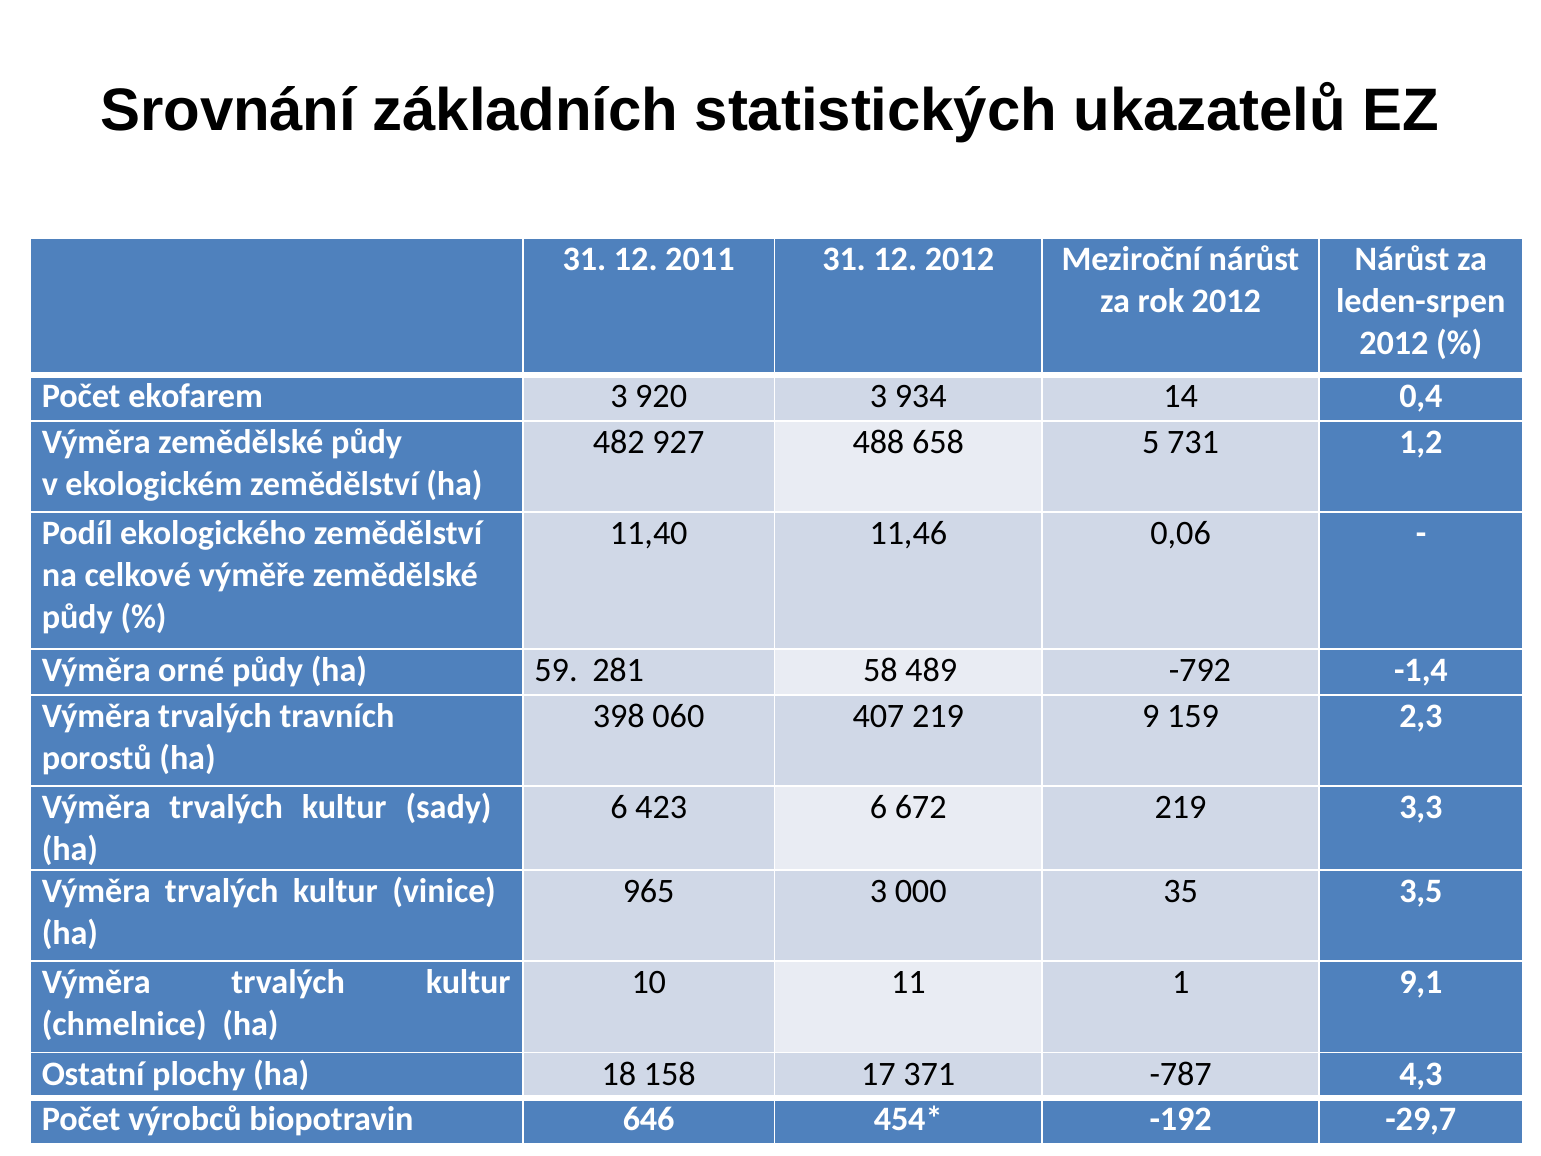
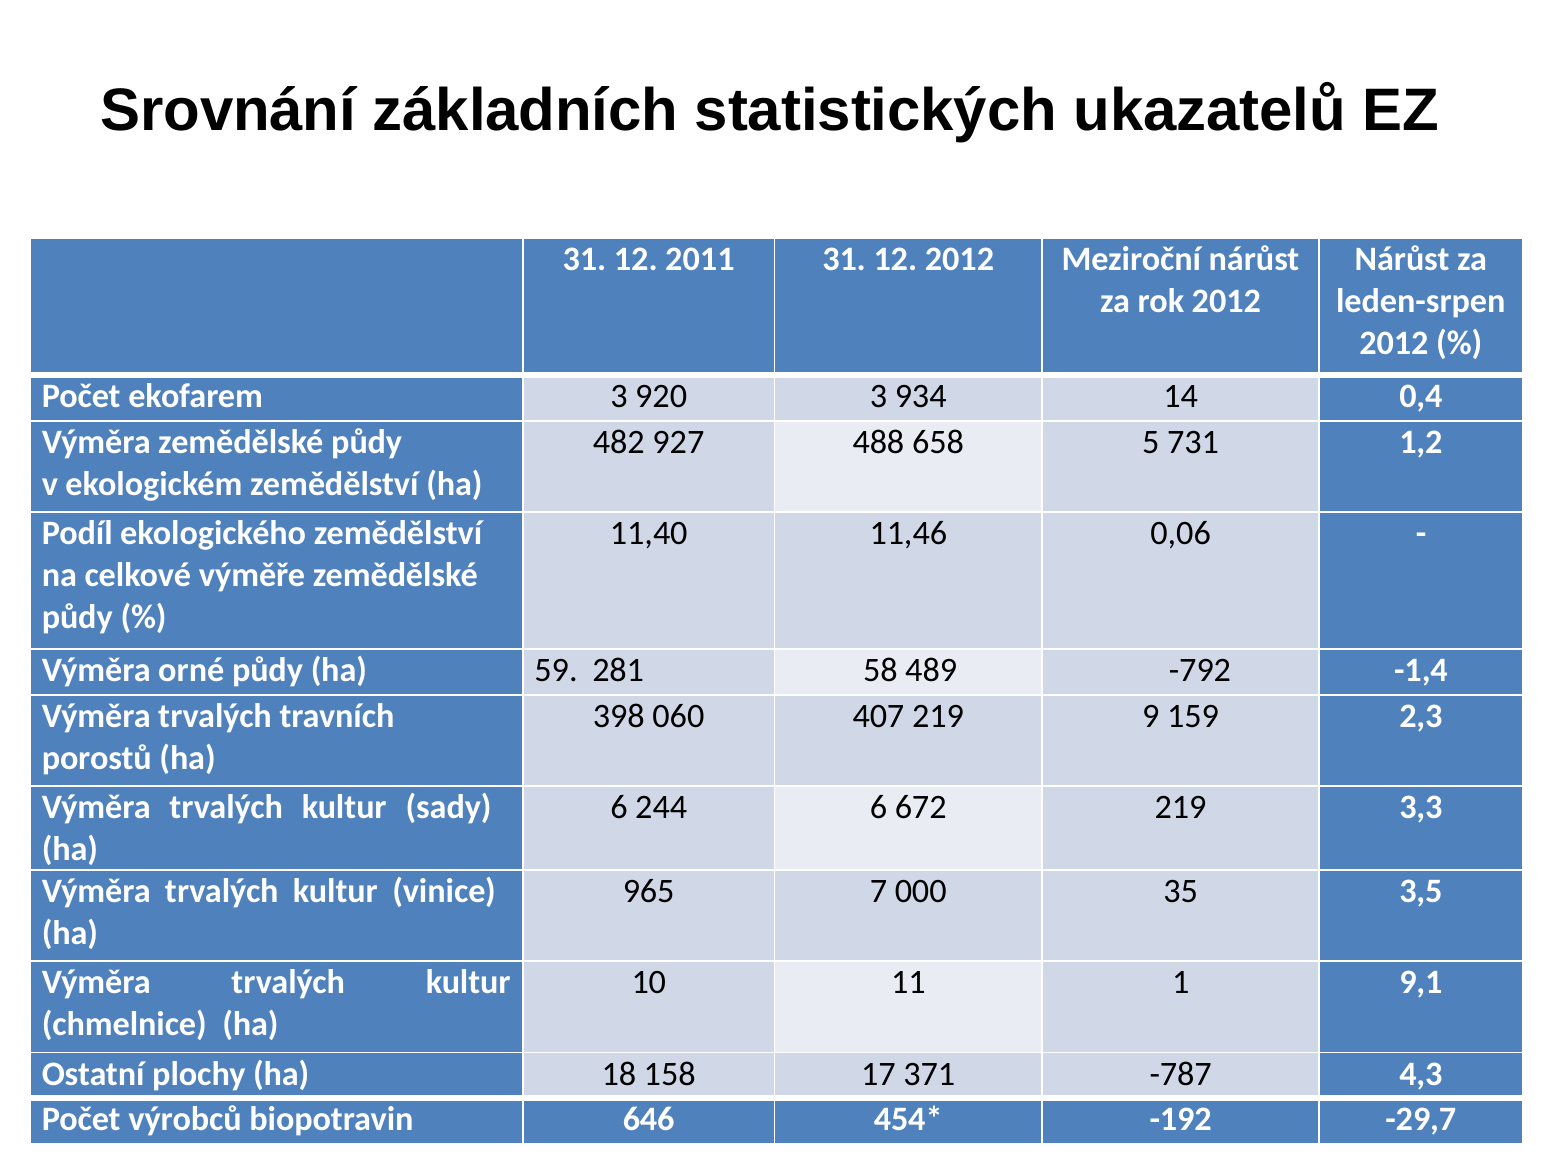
423: 423 -> 244
965 3: 3 -> 7
